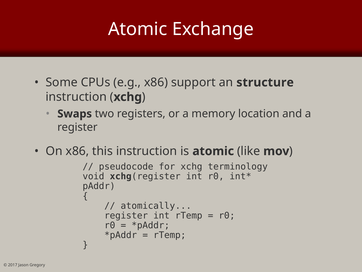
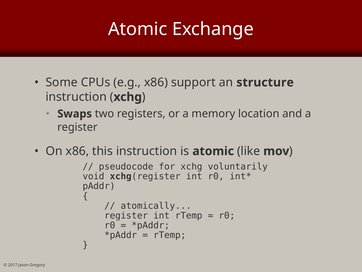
terminology: terminology -> voluntarily
